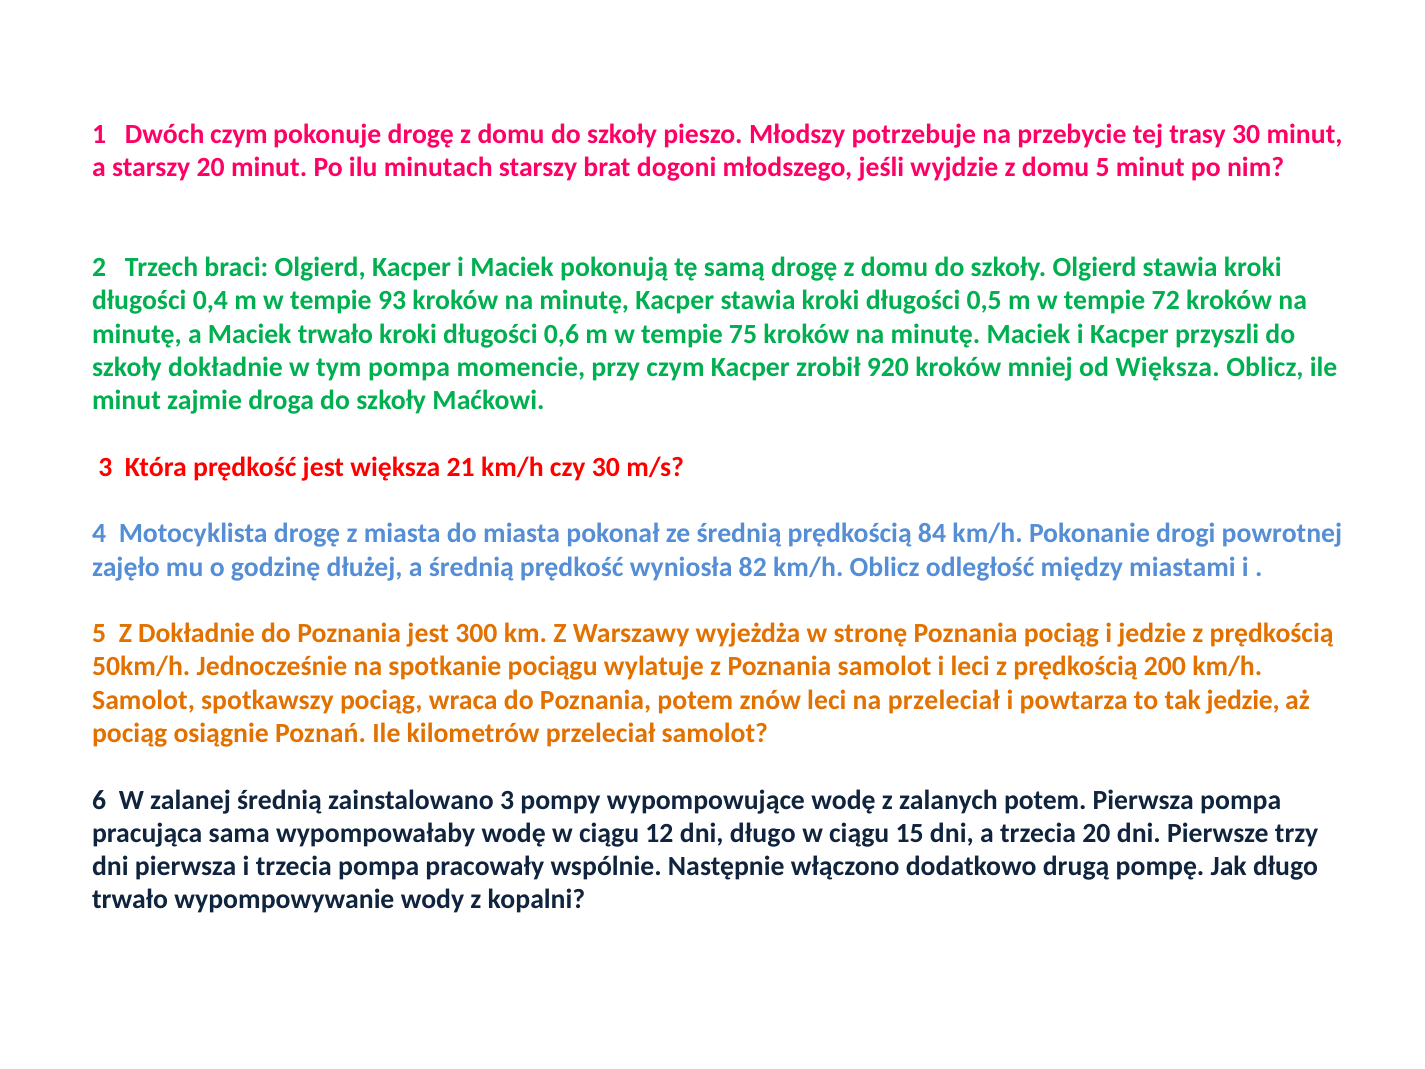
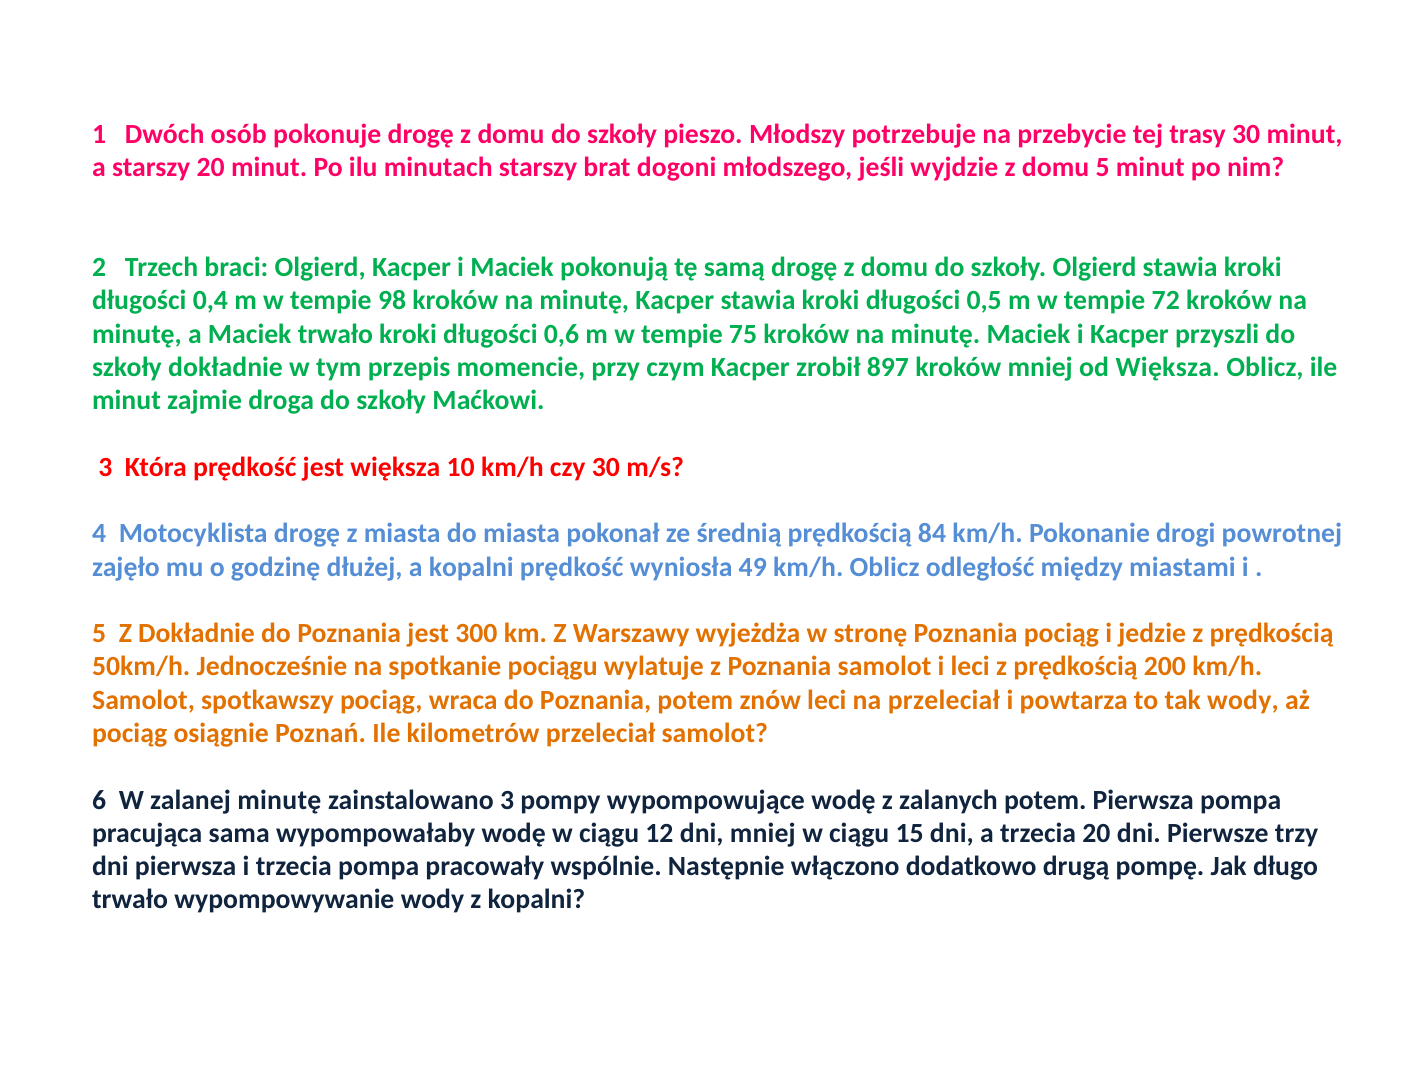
Dwóch czym: czym -> osób
93: 93 -> 98
tym pompa: pompa -> przepis
920: 920 -> 897
21: 21 -> 10
a średnią: średnią -> kopalni
82: 82 -> 49
tak jedzie: jedzie -> wody
zalanej średnią: średnią -> minutę
dni długo: długo -> mniej
